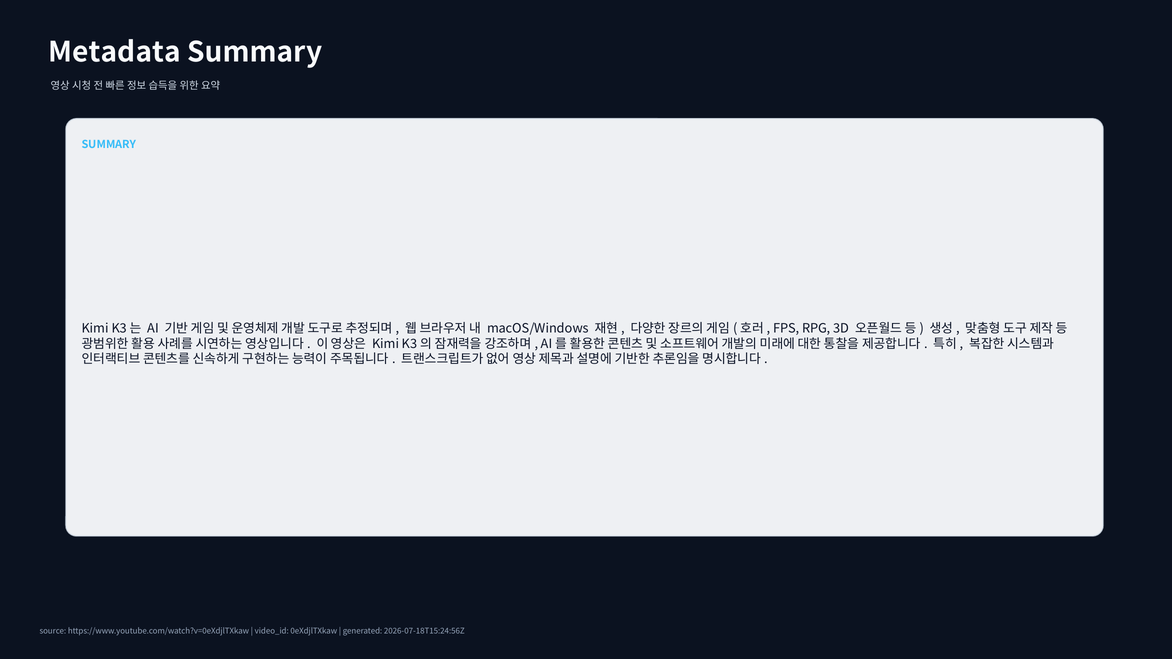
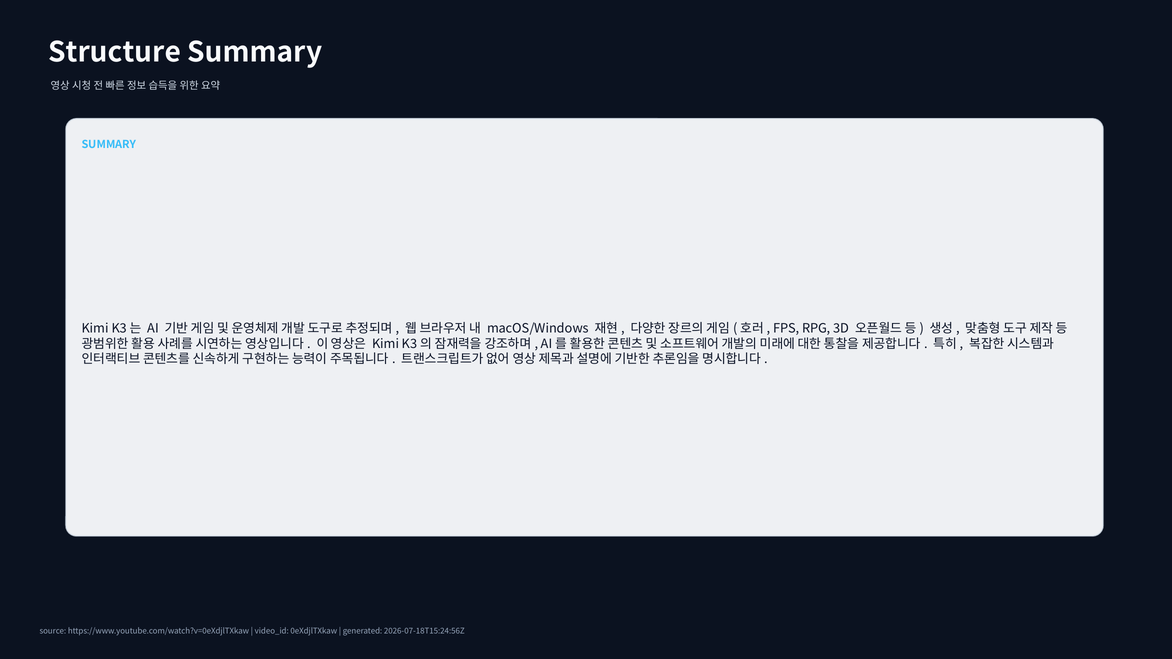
Metadata: Metadata -> Structure
